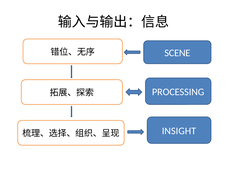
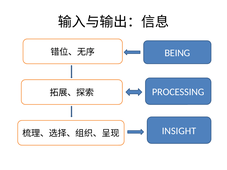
SCENE: SCENE -> BEING
